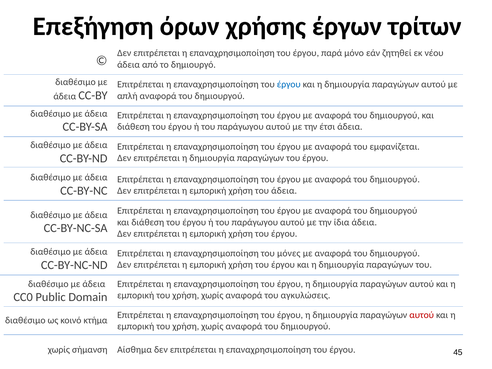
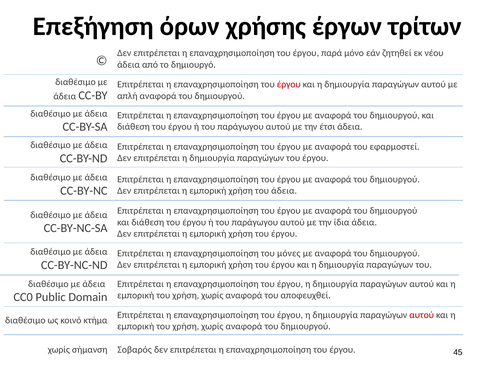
έργου at (289, 84) colour: blue -> red
εμφανίζεται: εμφανίζεται -> εφαρμοστεί
αγκυλώσεις: αγκυλώσεις -> αποφευχθεί
Αίσθημα: Αίσθημα -> Σοβαρός
